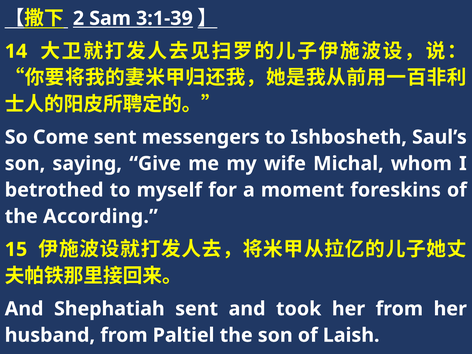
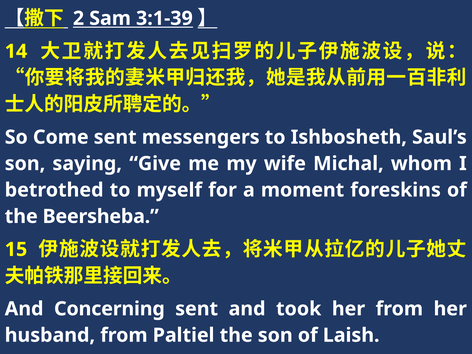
According: According -> Beersheba
Shephatiah: Shephatiah -> Concerning
